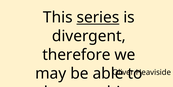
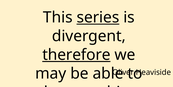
therefore underline: none -> present
